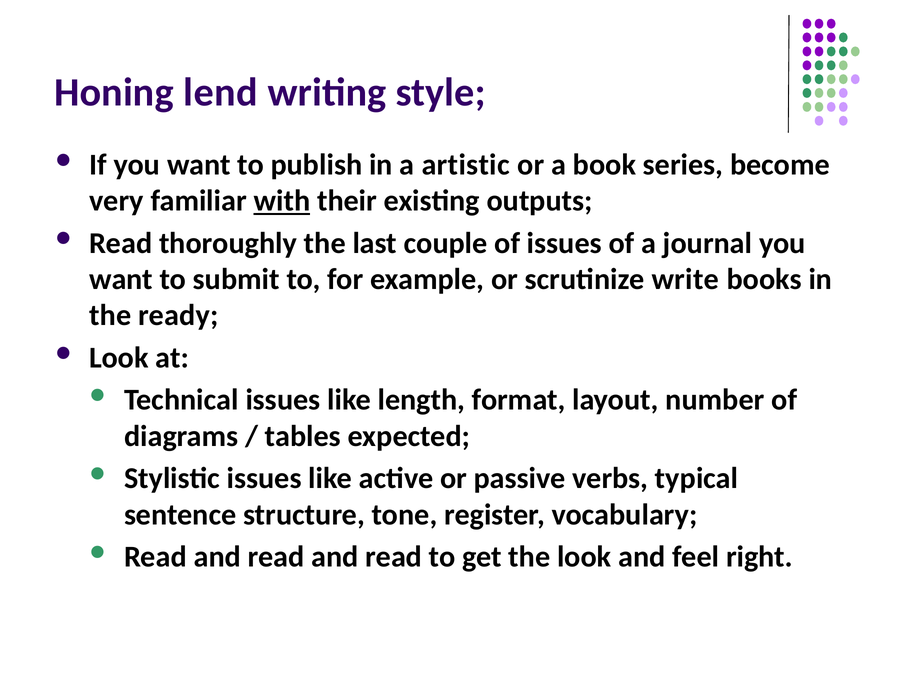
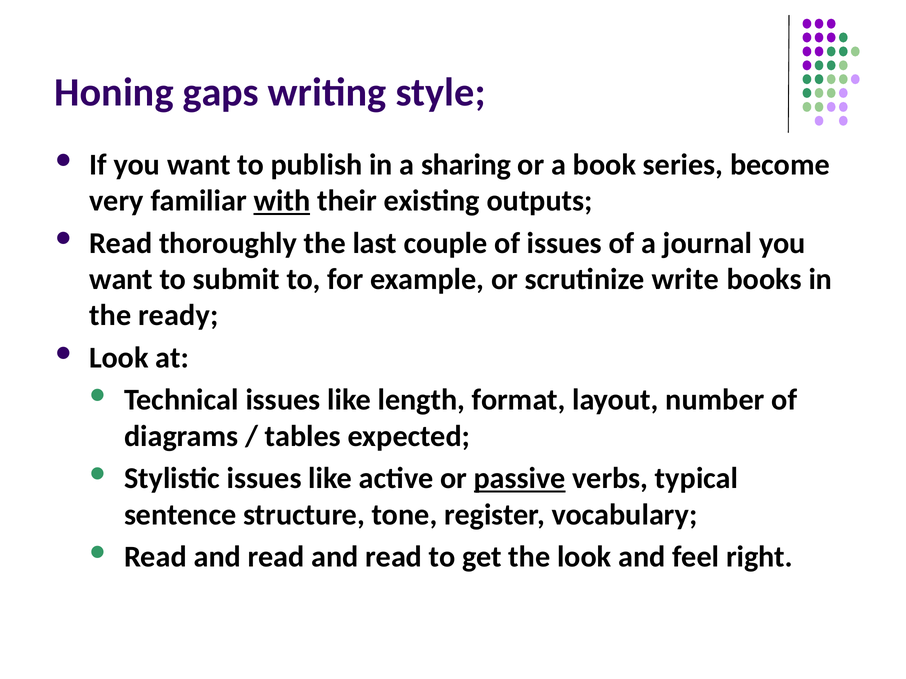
lend: lend -> gaps
artistic: artistic -> sharing
passive underline: none -> present
